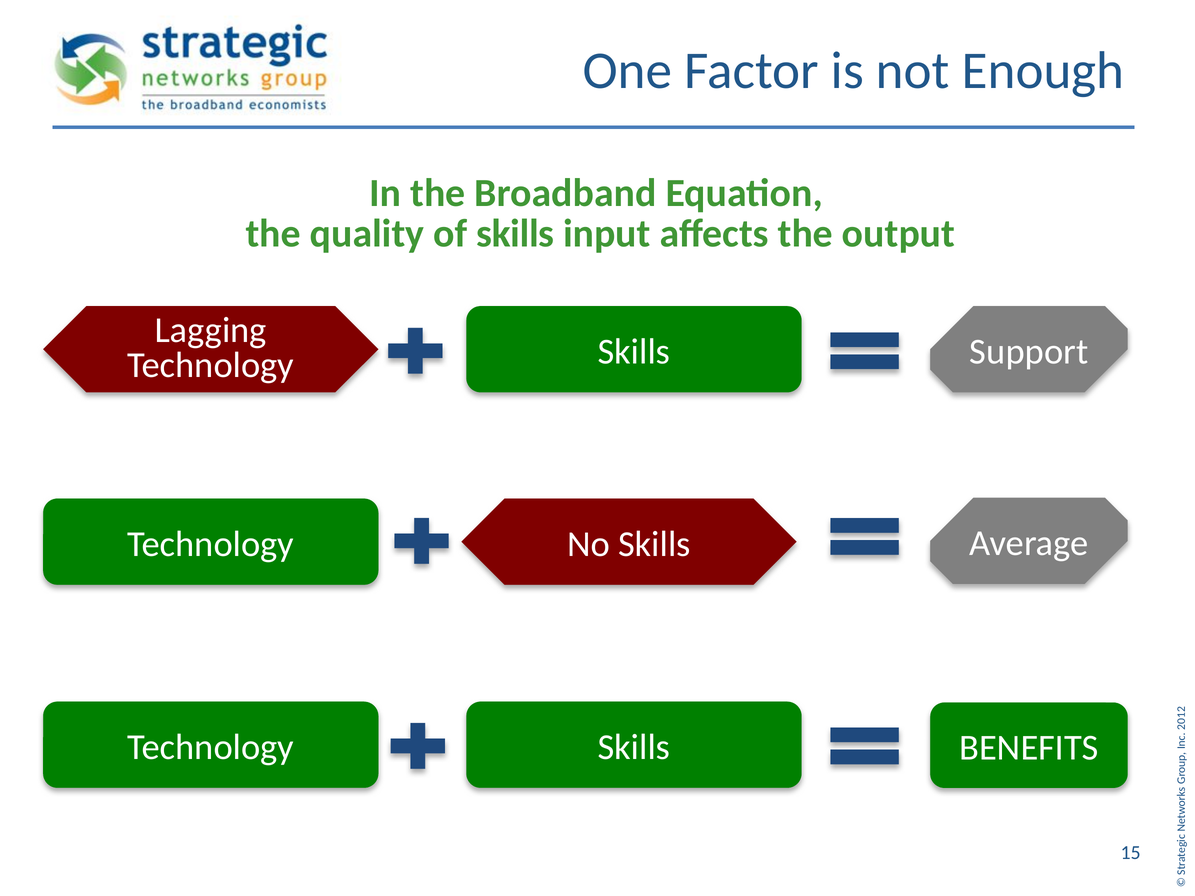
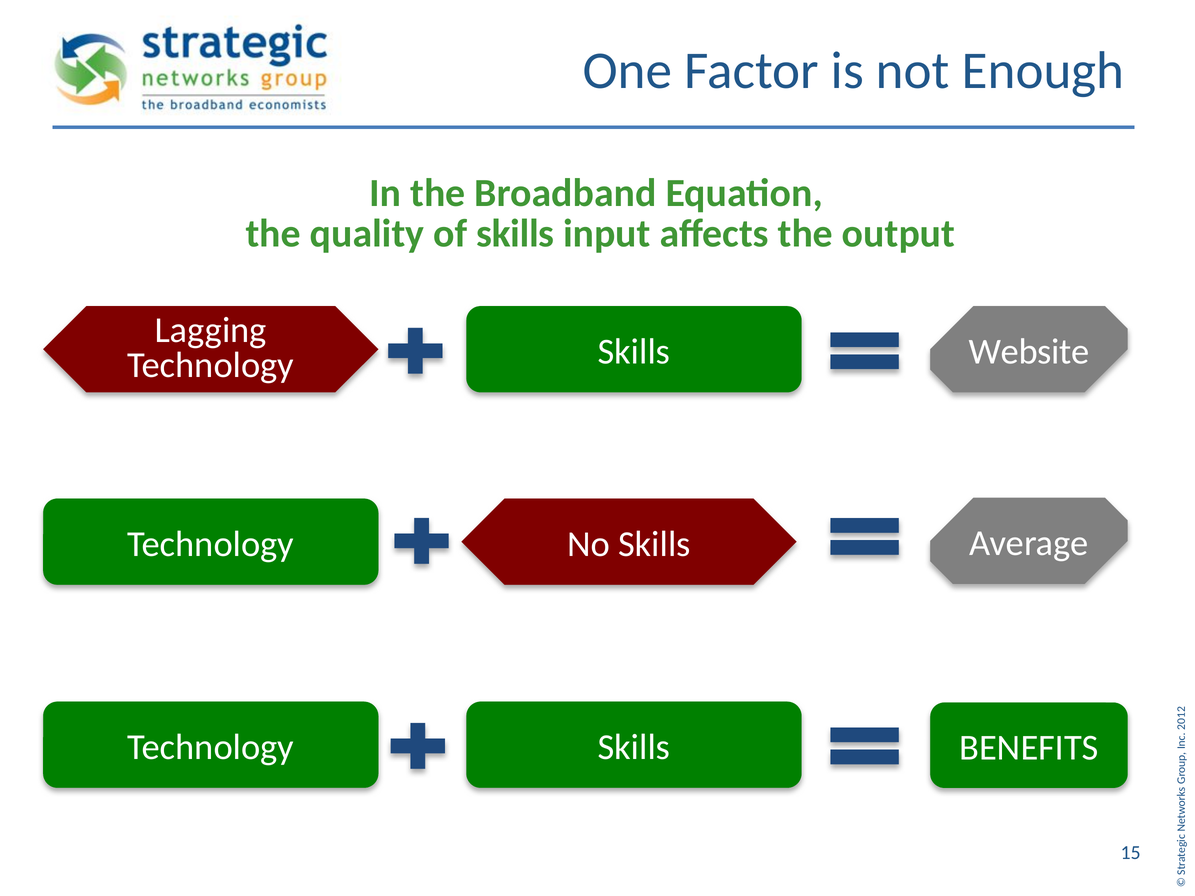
Support: Support -> Website
